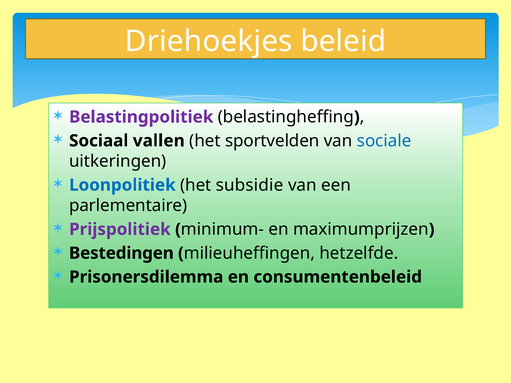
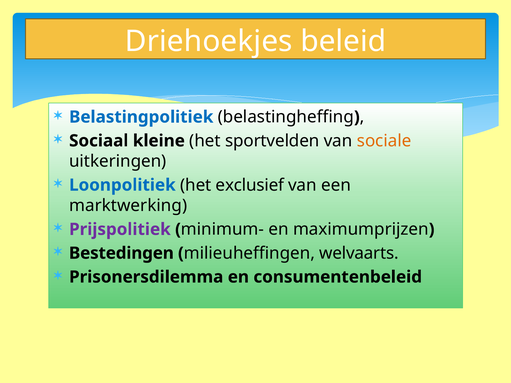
Belastingpolitiek colour: purple -> blue
vallen: vallen -> kleine
sociale colour: blue -> orange
subsidie: subsidie -> exclusief
parlementaire: parlementaire -> marktwerking
hetzelfde: hetzelfde -> welvaarts
